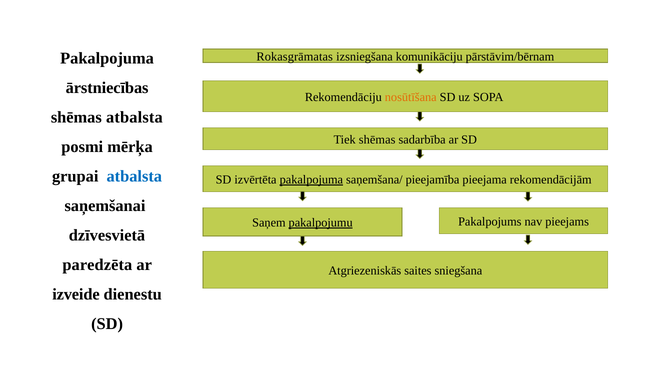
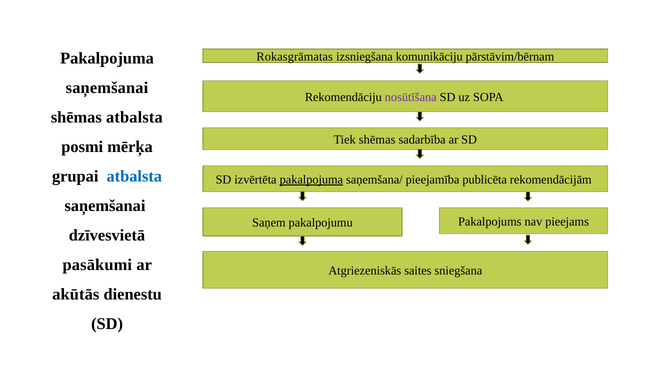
ārstniecības at (107, 88): ārstniecības -> saņemšanai
nosūtīšana colour: orange -> purple
pieejama: pieejama -> publicēta
pakalpojumu underline: present -> none
paredzēta: paredzēta -> pasākumi
izveide: izveide -> akūtās
